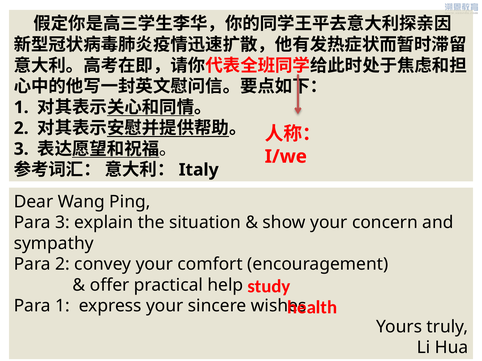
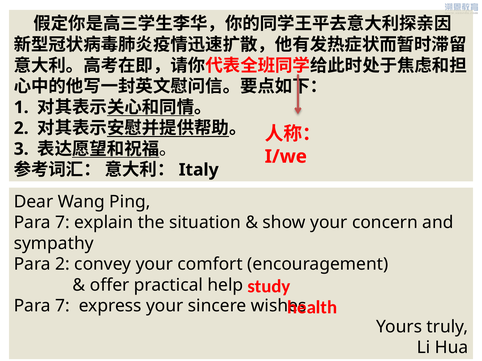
3 at (62, 223): 3 -> 7
1 at (62, 306): 1 -> 7
